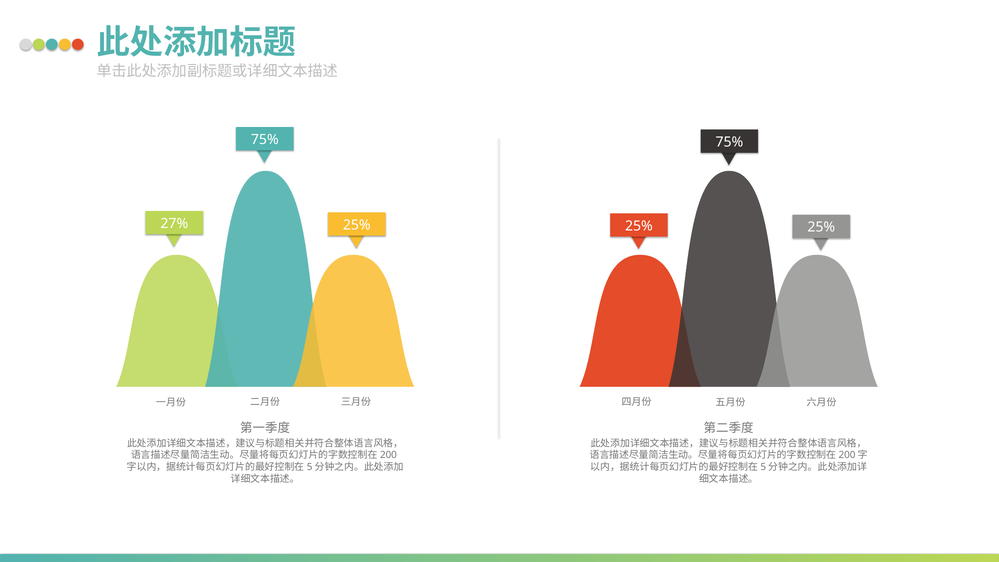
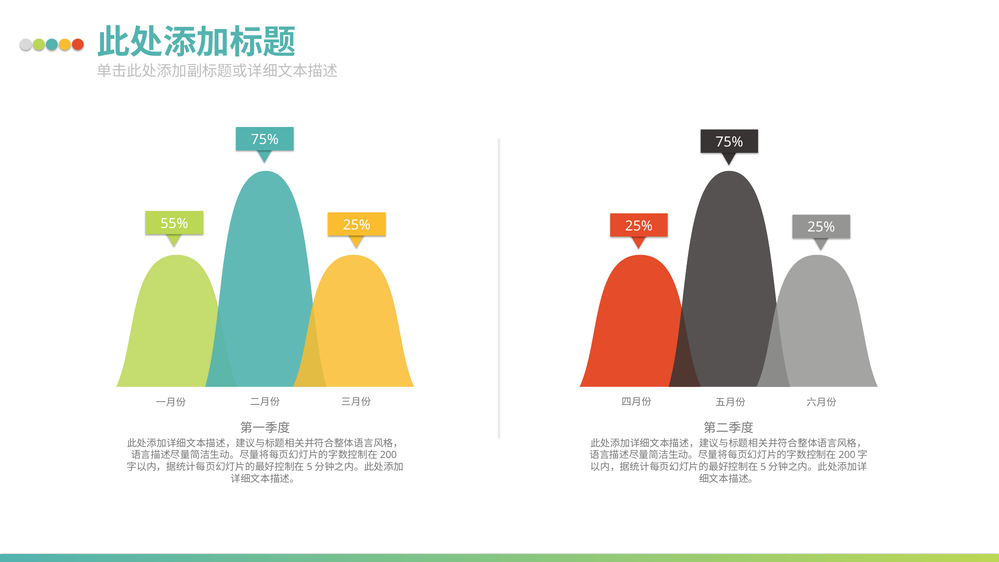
27%: 27% -> 55%
